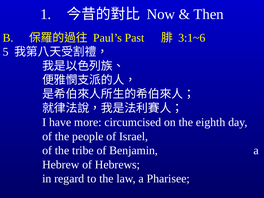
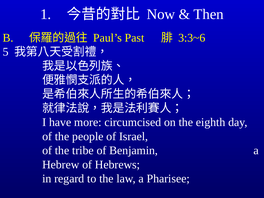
3:1~6: 3:1~6 -> 3:3~6
